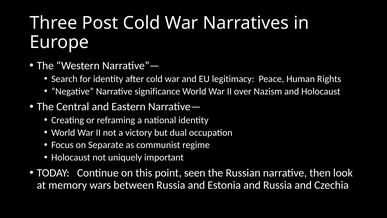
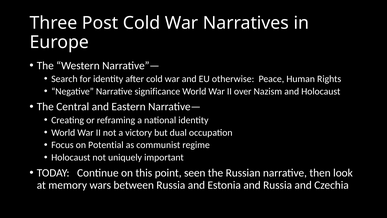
legitimacy: legitimacy -> otherwise
Separate: Separate -> Potential
